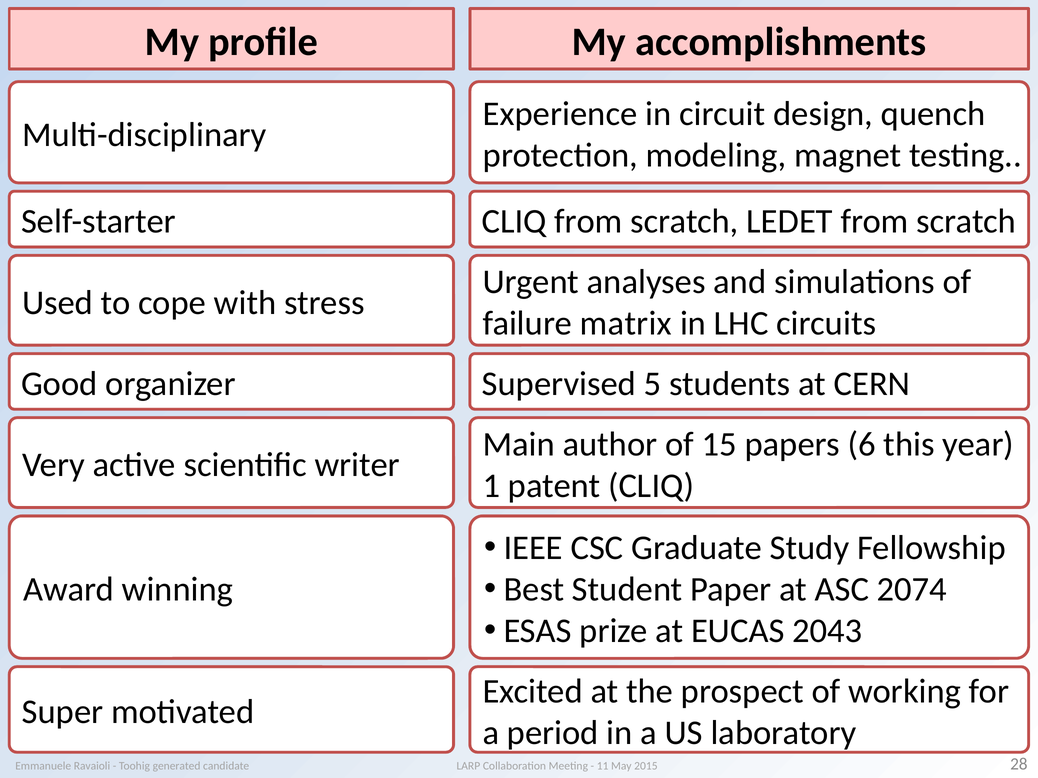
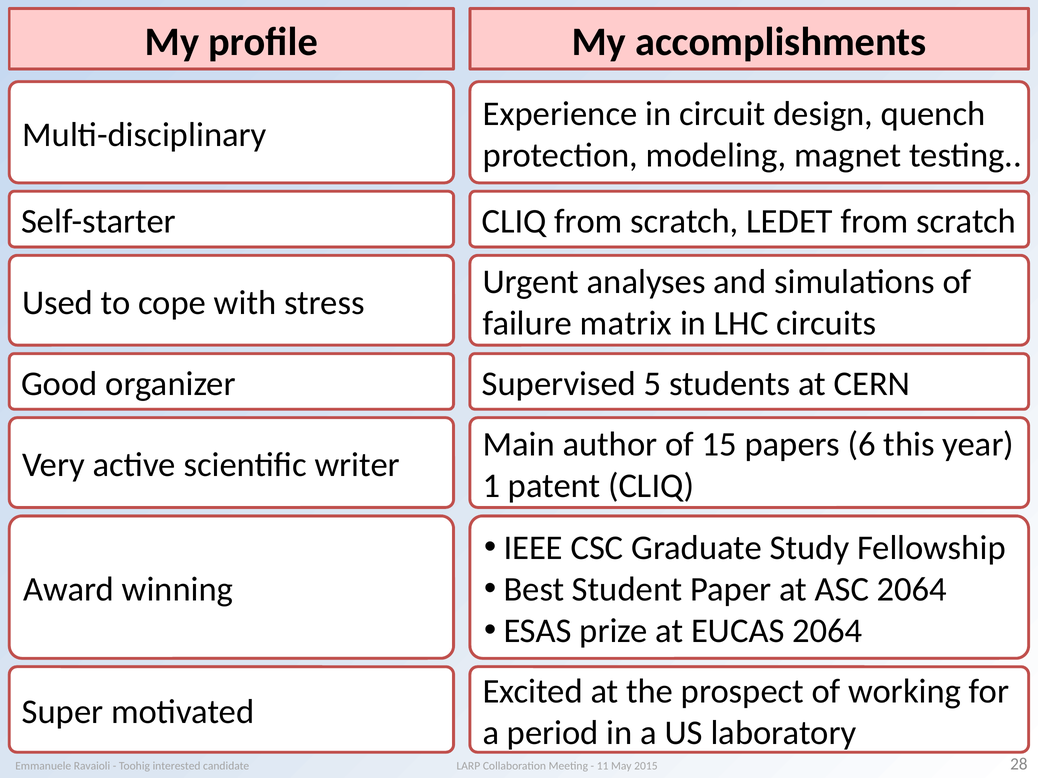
ASC 2074: 2074 -> 2064
EUCAS 2043: 2043 -> 2064
generated: generated -> interested
